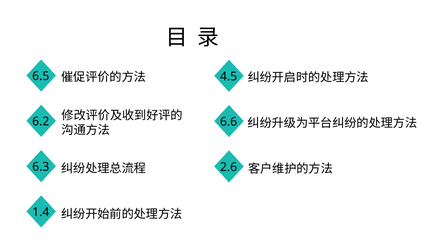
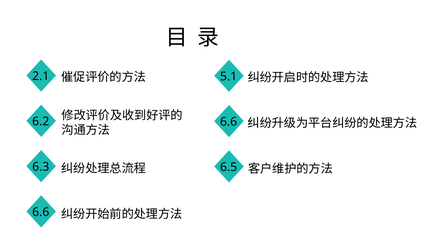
6.5: 6.5 -> 2.1
4.5: 4.5 -> 5.1
2.6: 2.6 -> 6.5
1.4 at (41, 212): 1.4 -> 6.6
